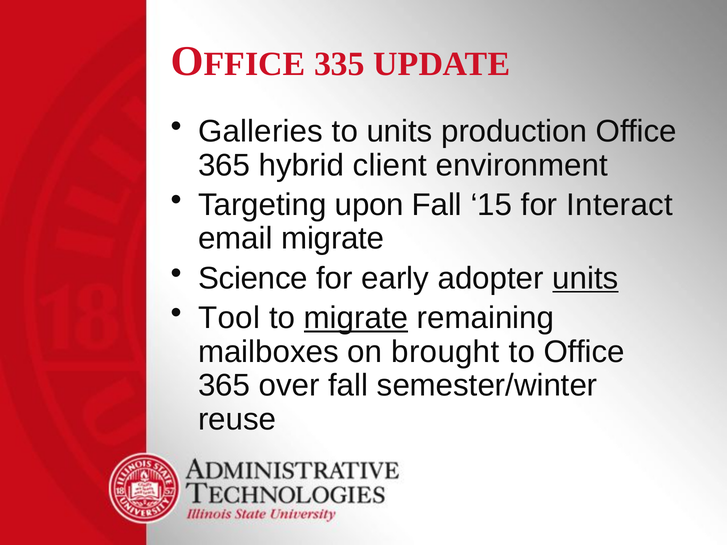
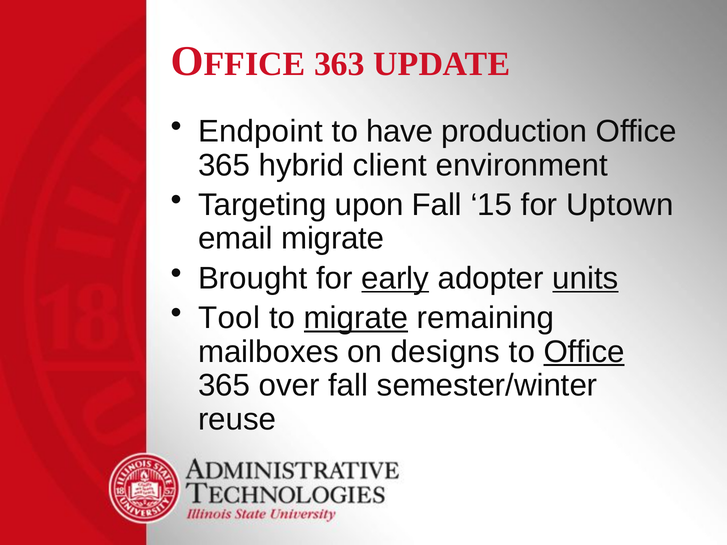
335: 335 -> 363
Galleries: Galleries -> Endpoint
to units: units -> have
Interact: Interact -> Uptown
Science: Science -> Brought
early underline: none -> present
brought: brought -> designs
Office at (584, 352) underline: none -> present
